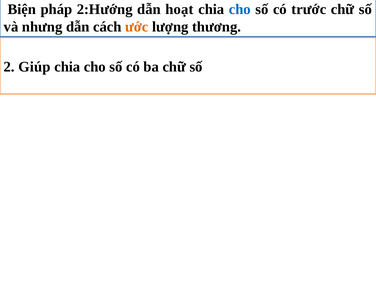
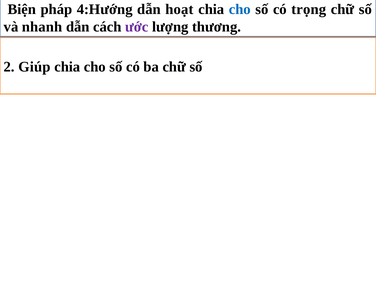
2:Hướng: 2:Hướng -> 4:Hướng
trước: trước -> trọng
nhưng: nhưng -> nhanh
ước colour: orange -> purple
